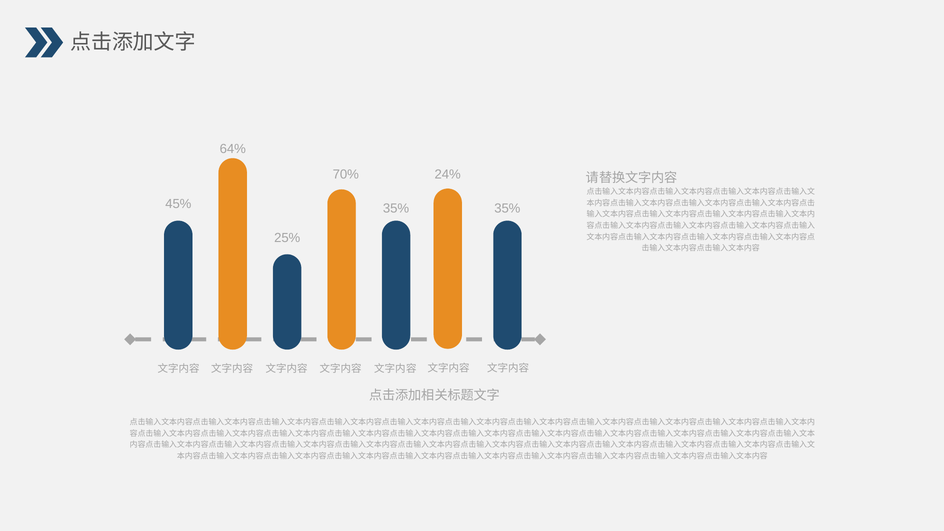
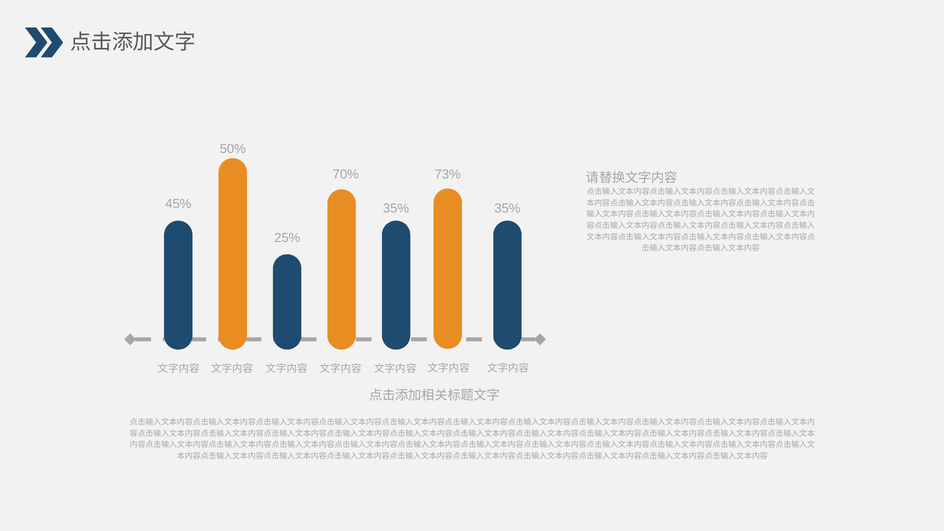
64%: 64% -> 50%
24%: 24% -> 73%
